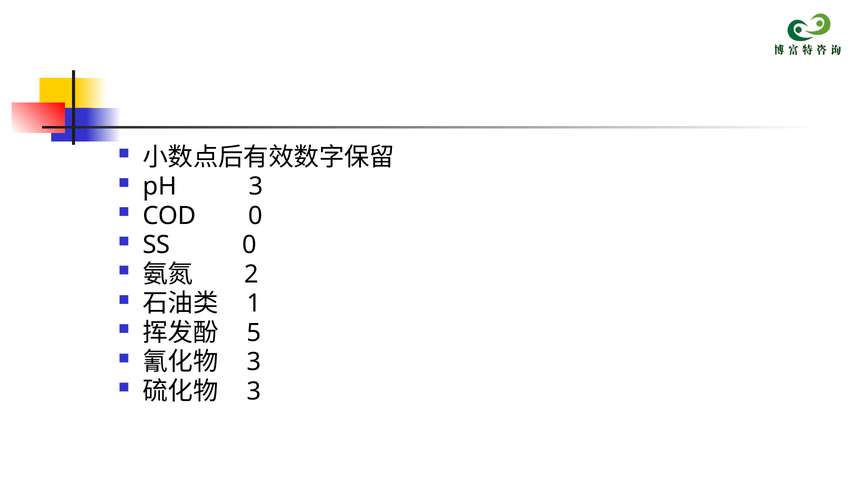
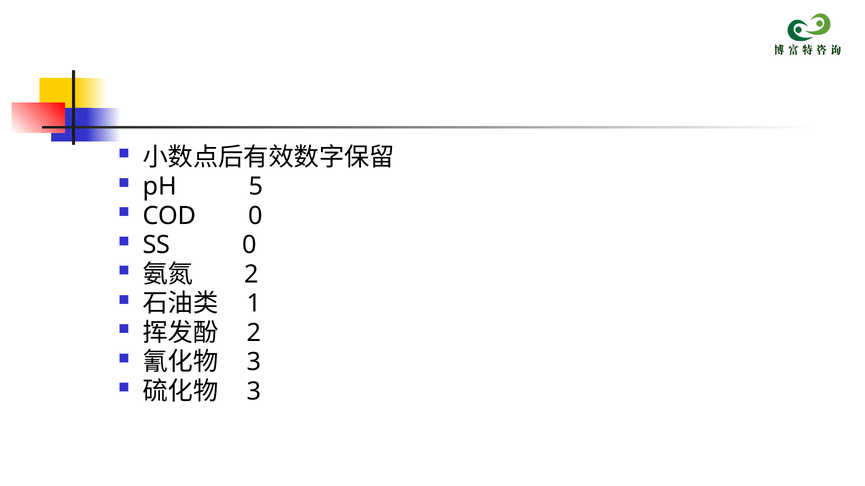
pH 3: 3 -> 5
5 at (254, 333): 5 -> 2
